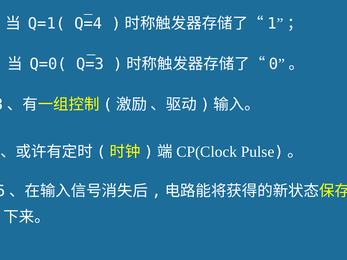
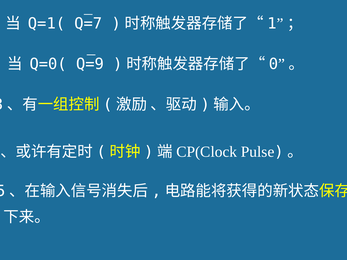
Q=4: Q=4 -> Q=7
Q=3: Q=3 -> Q=9
